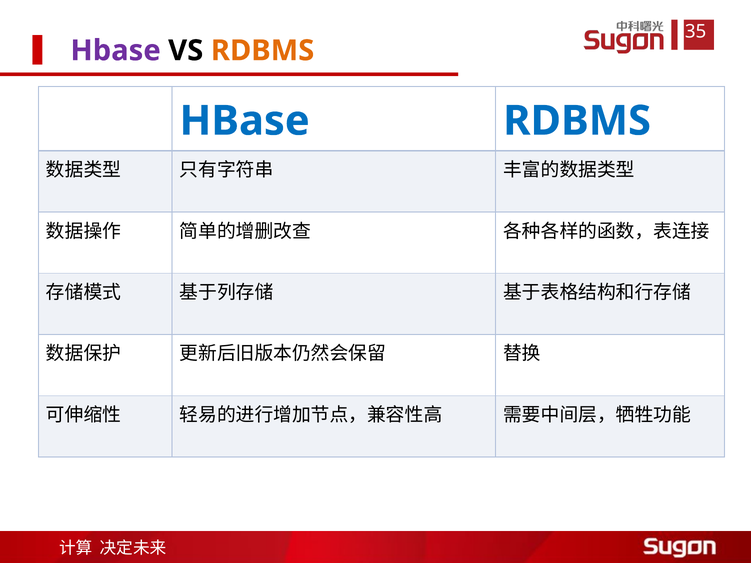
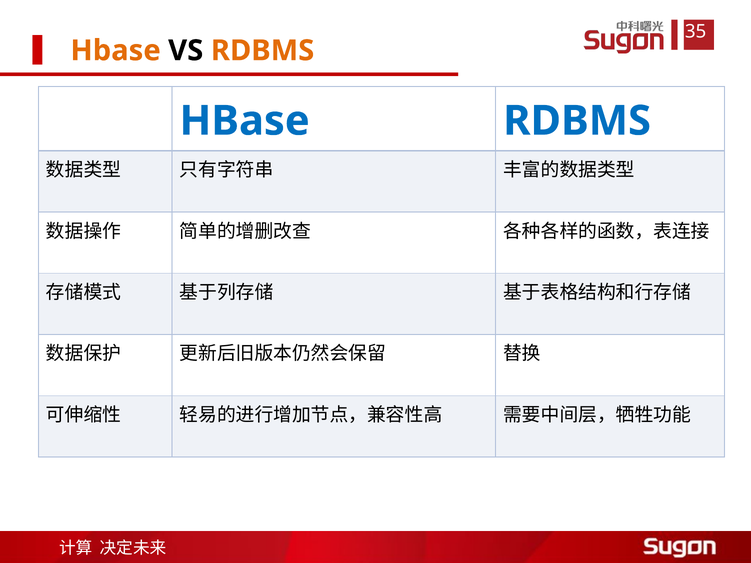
Hbase at (116, 51) colour: purple -> orange
